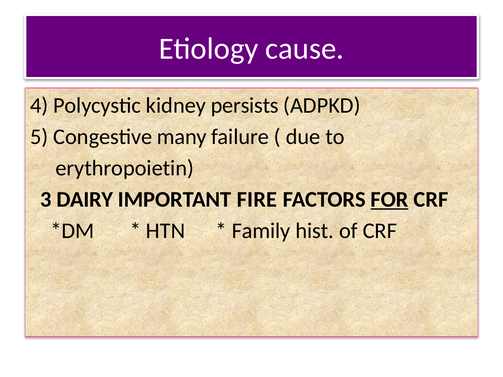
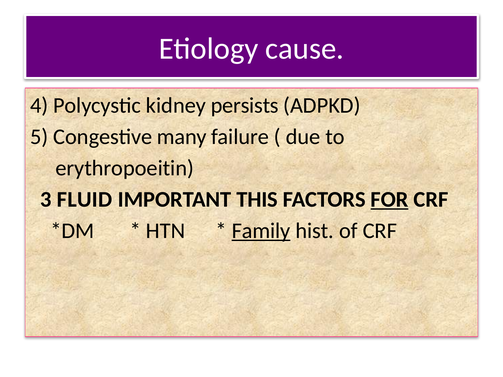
erythropoietin: erythropoietin -> erythropoeitin
DAIRY: DAIRY -> FLUID
FIRE: FIRE -> THIS
Family underline: none -> present
